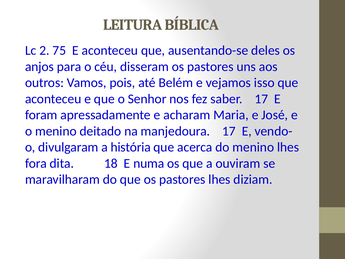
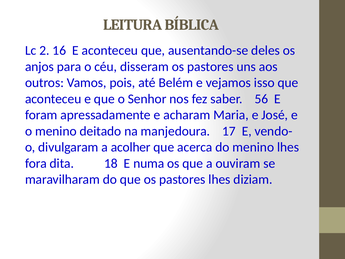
75: 75 -> 16
saber 17: 17 -> 56
história: história -> acolher
